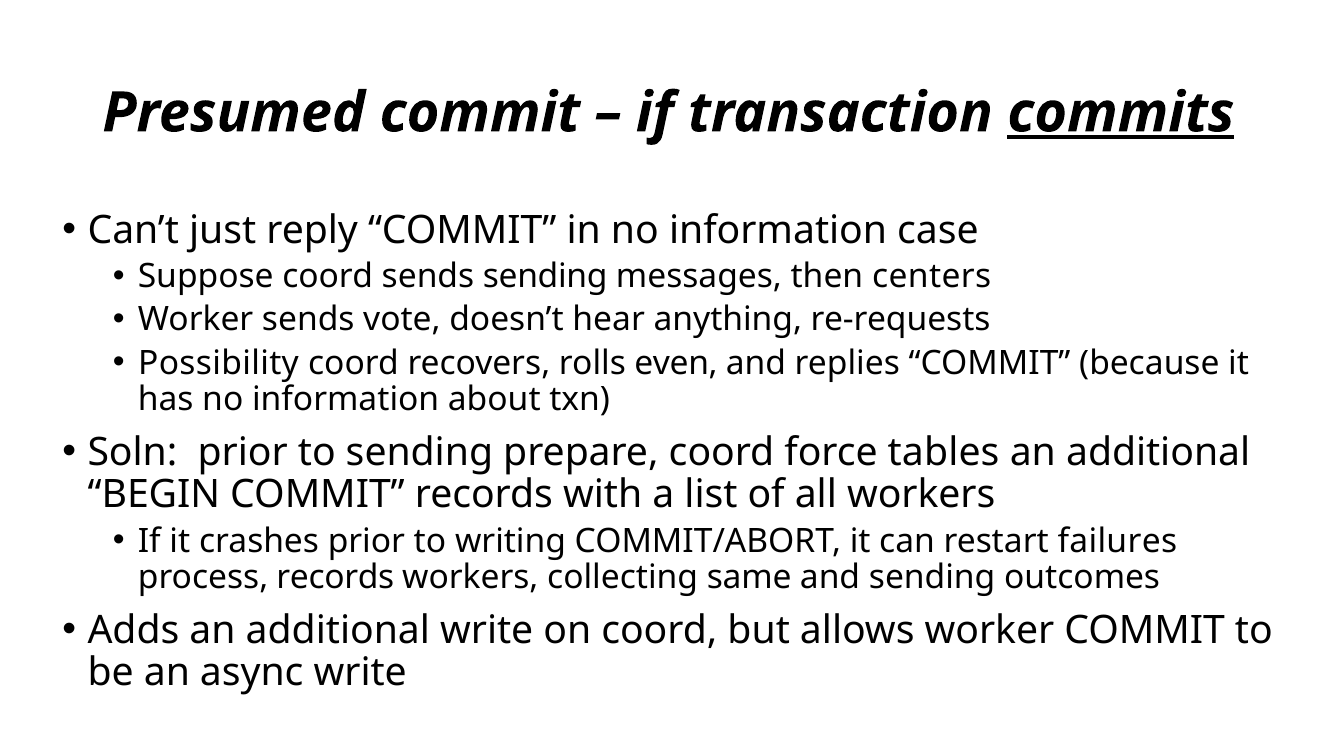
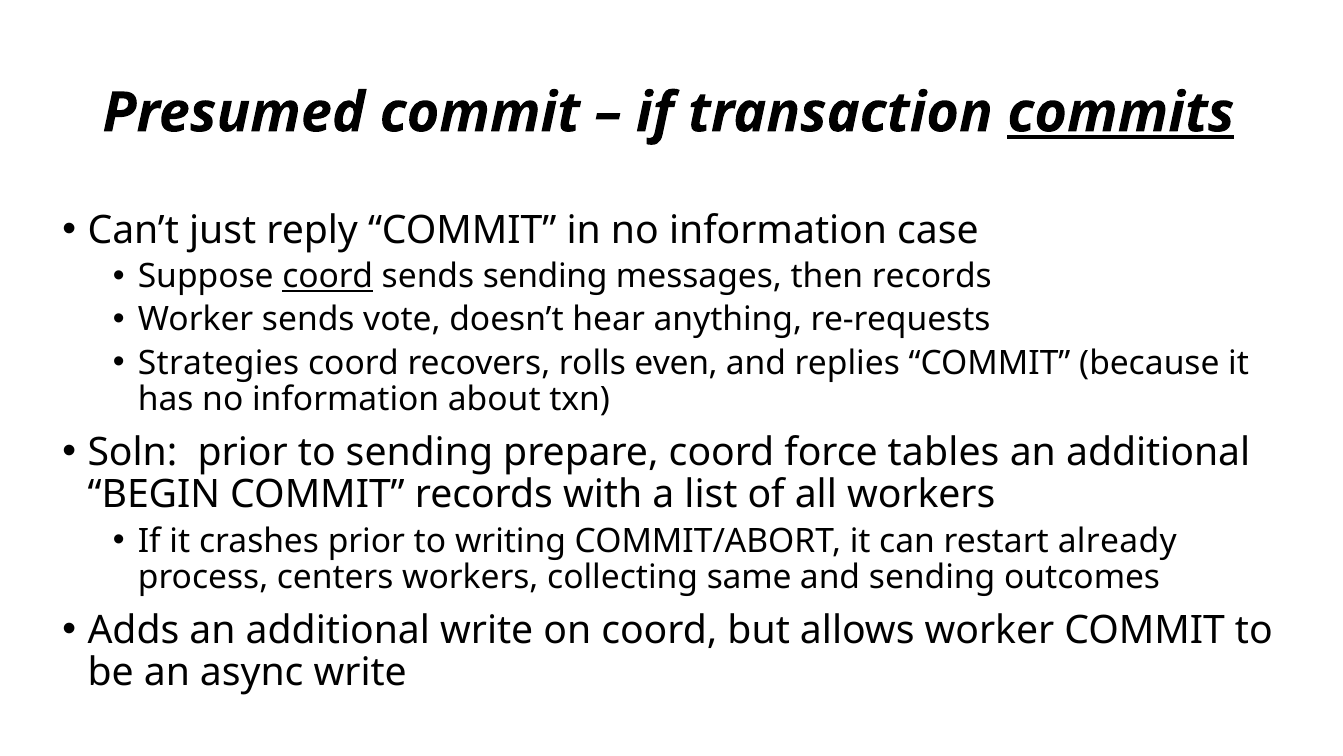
coord at (328, 276) underline: none -> present
then centers: centers -> records
Possibility: Possibility -> Strategies
failures: failures -> already
process records: records -> centers
